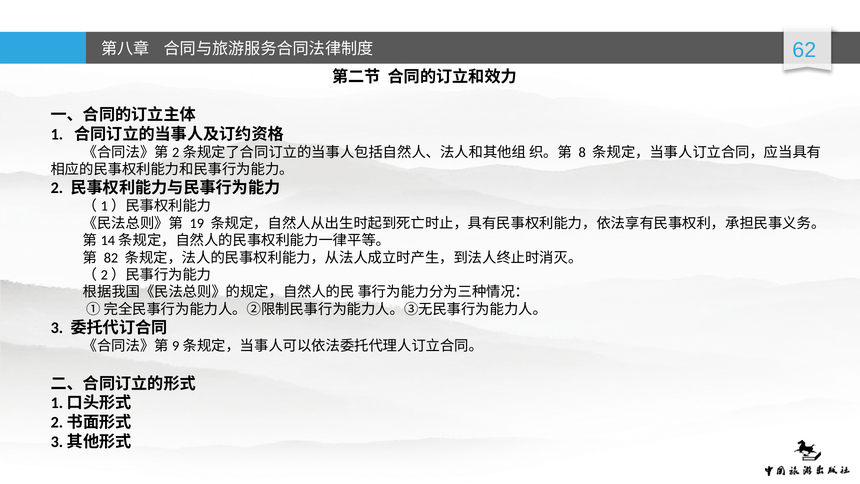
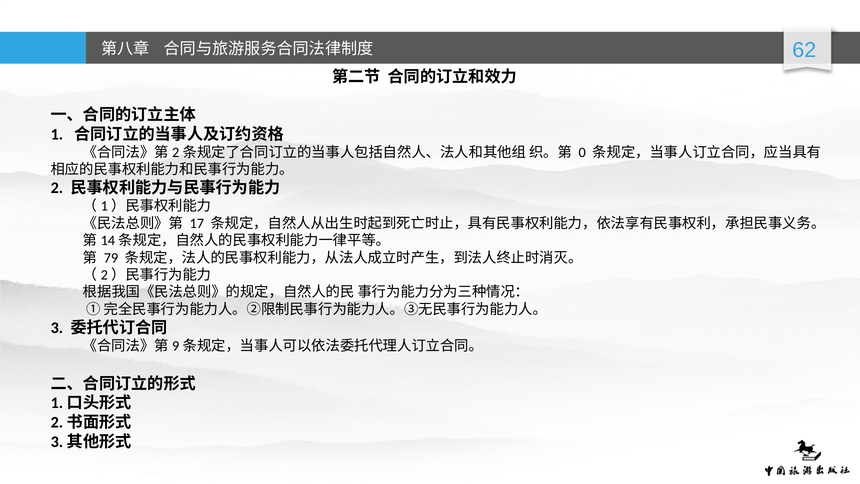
8: 8 -> 0
19: 19 -> 17
82: 82 -> 79
